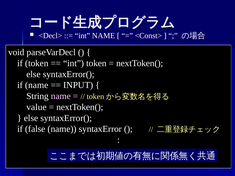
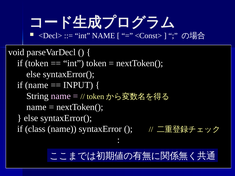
value at (37, 107): value -> name
false: false -> class
